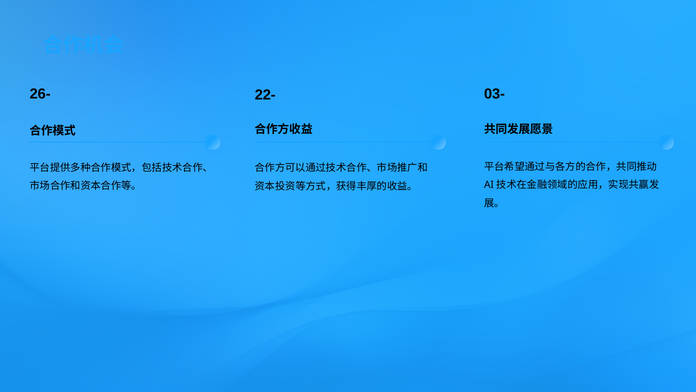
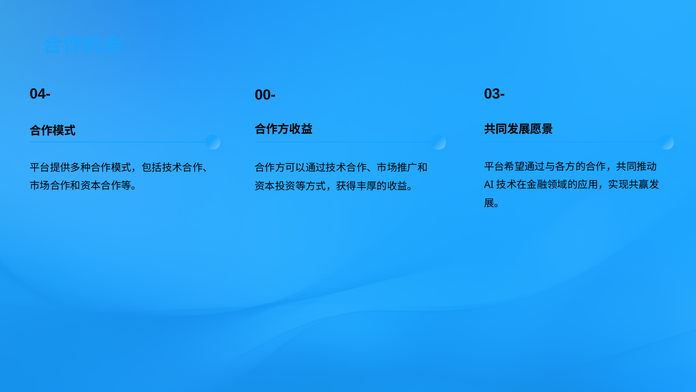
26-: 26- -> 04-
22-: 22- -> 00-
